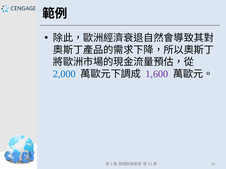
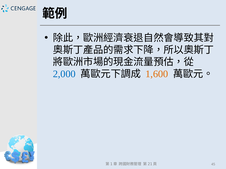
1,600 colour: purple -> orange
